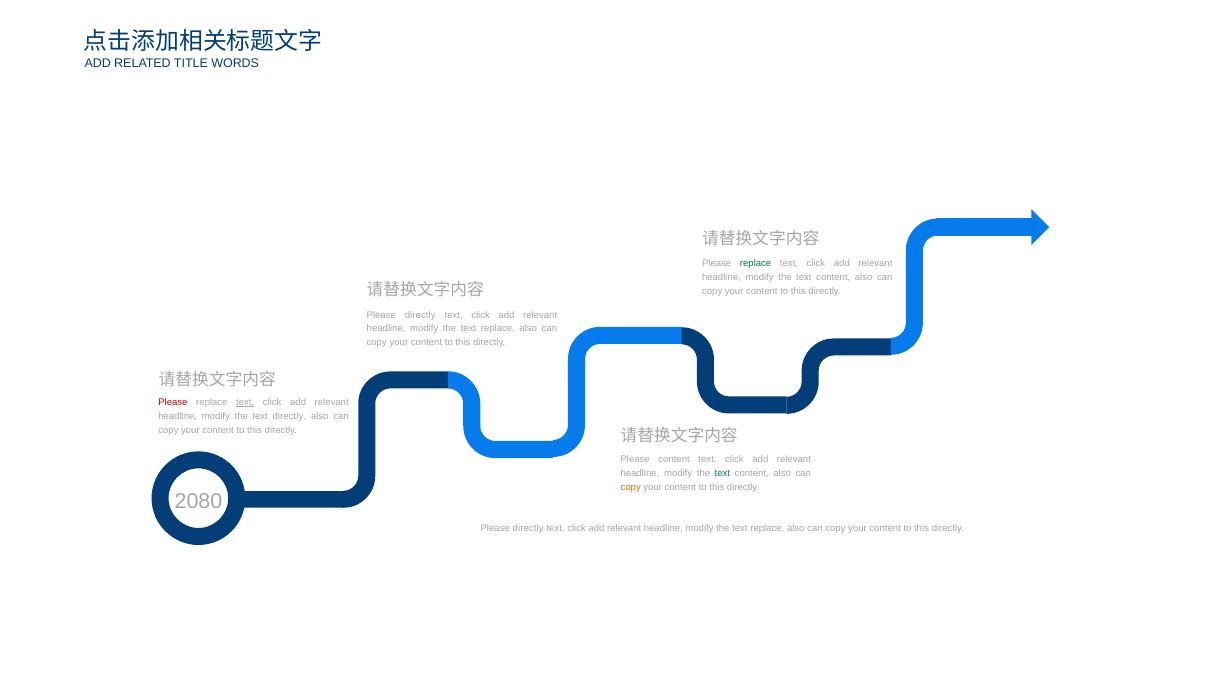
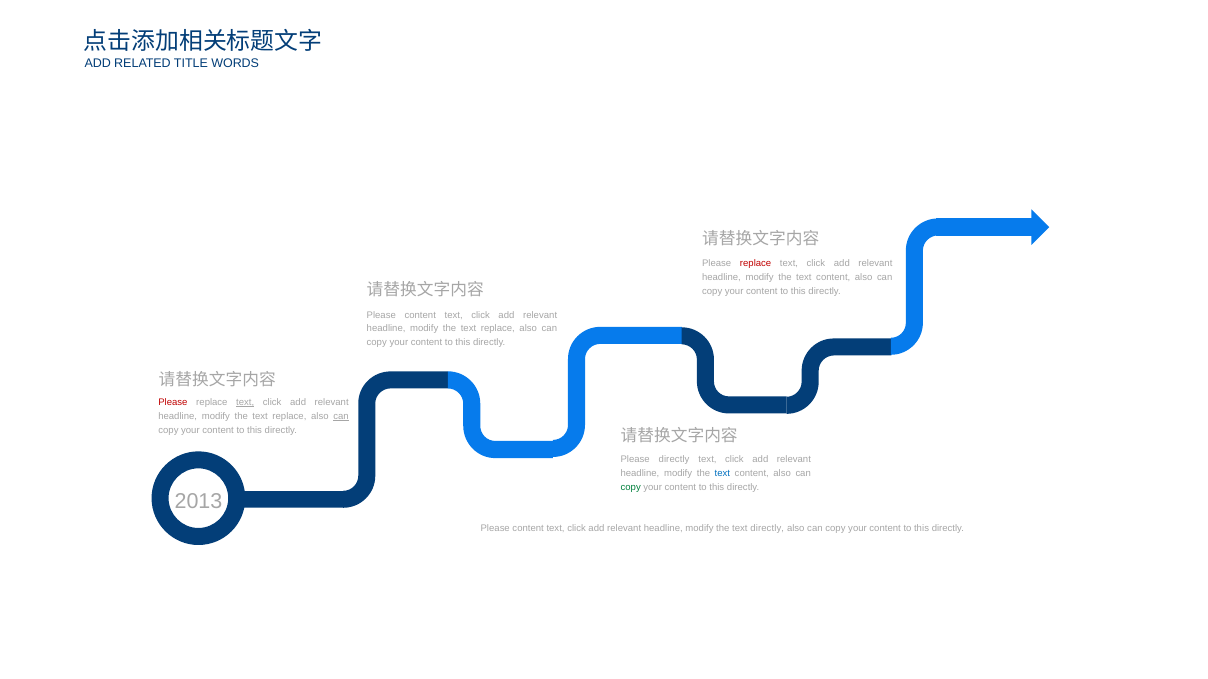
replace at (756, 264) colour: green -> red
directly at (420, 315): directly -> content
directly at (289, 417): directly -> replace
can at (341, 417) underline: none -> present
Please content: content -> directly
copy at (631, 488) colour: orange -> green
2080: 2080 -> 2013
directly at (528, 529): directly -> content
replace at (767, 529): replace -> directly
